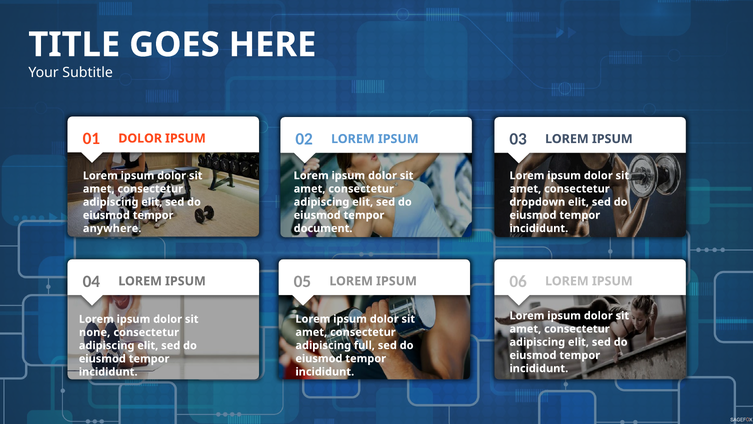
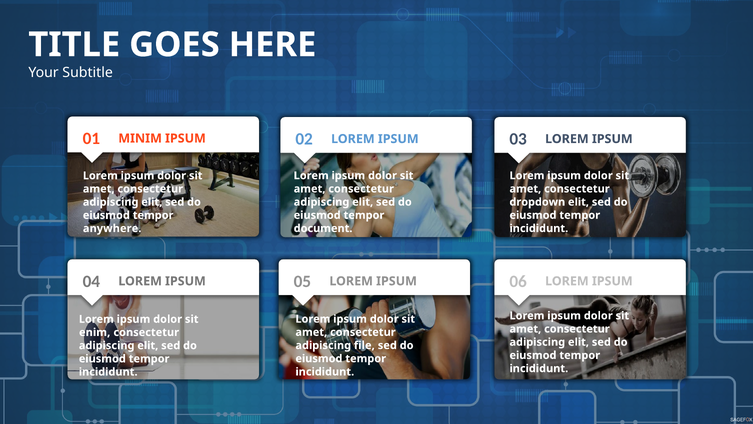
01 DOLOR: DOLOR -> MINIM
none: none -> enim
full: full -> file
